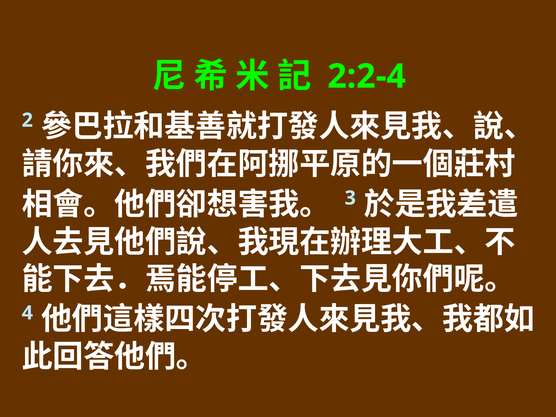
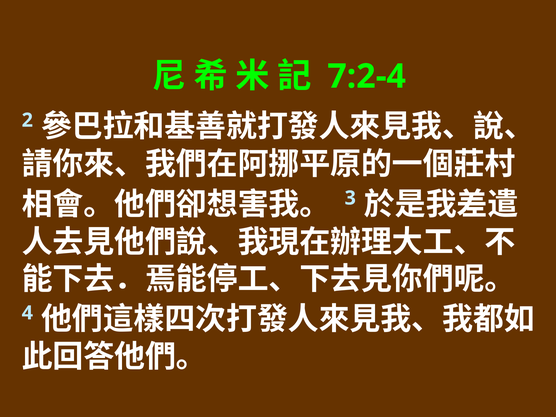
2:2-4: 2:2-4 -> 7:2-4
